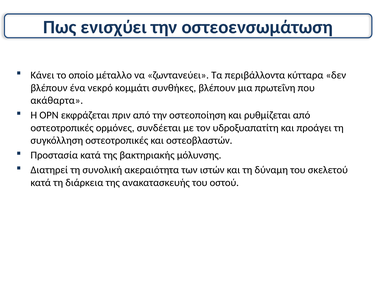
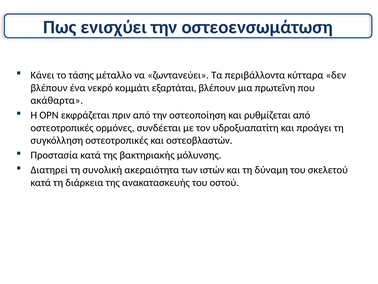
οποίο: οποίο -> τάσης
συνθήκες: συνθήκες -> εξαρτάται
